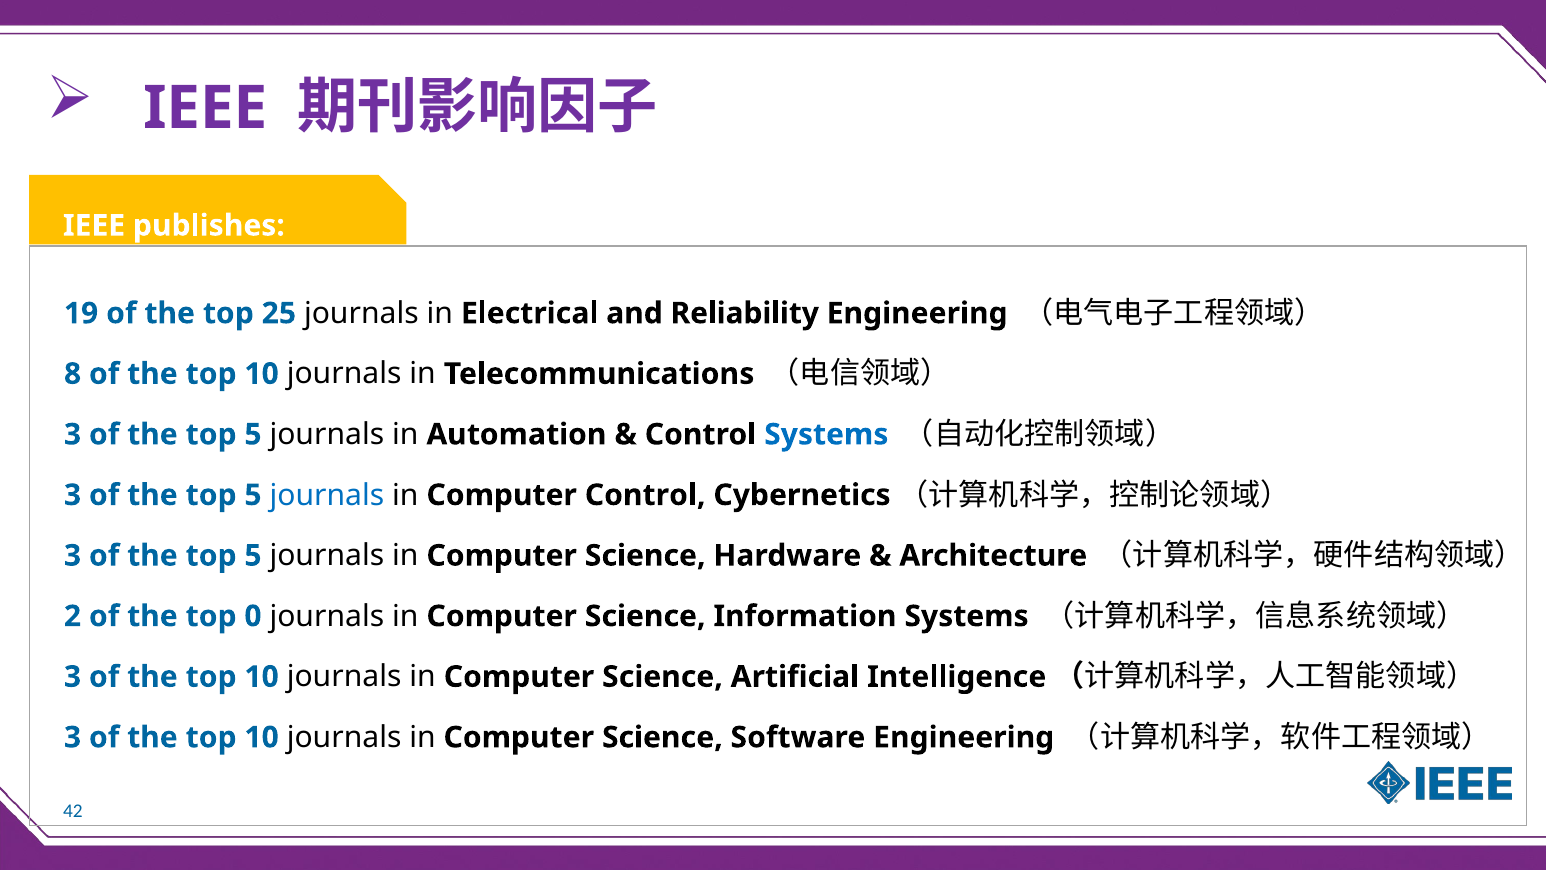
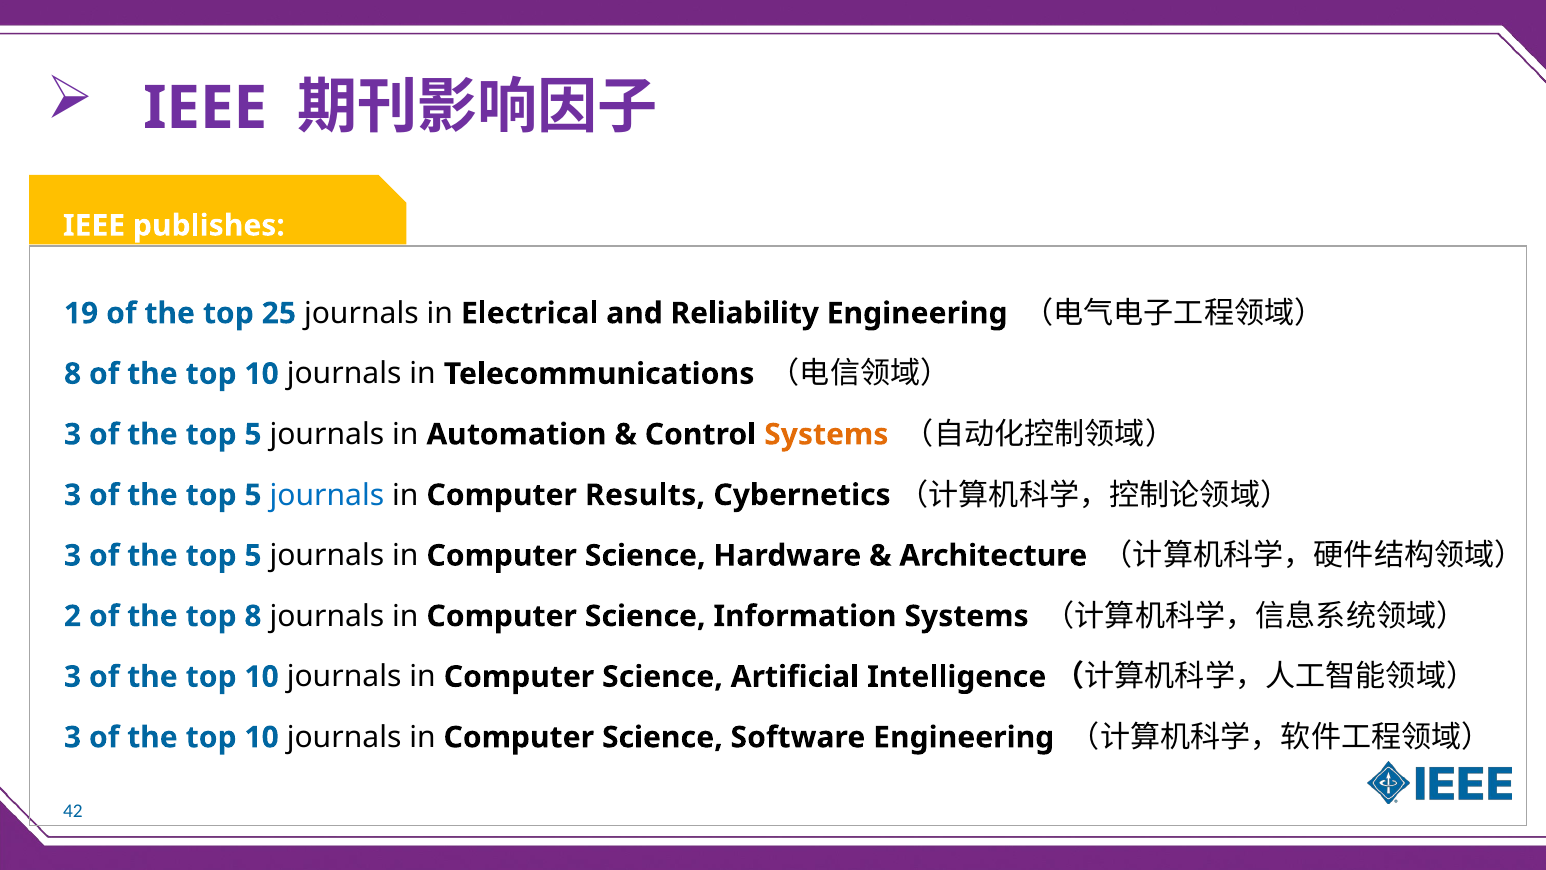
Systems at (826, 434) colour: blue -> orange
Computer Control: Control -> Results
top 0: 0 -> 8
